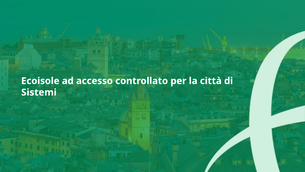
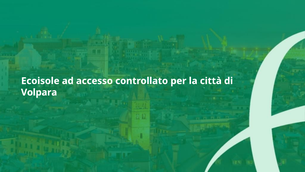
Sistemi: Sistemi -> Volpara
